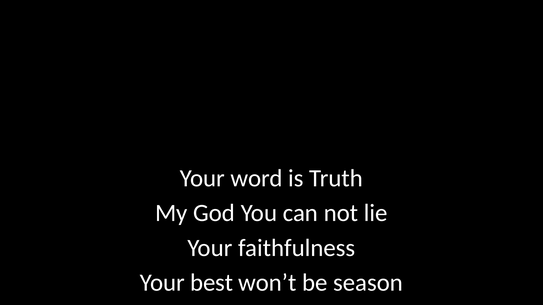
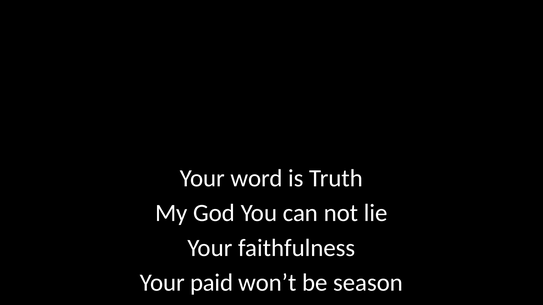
best: best -> paid
